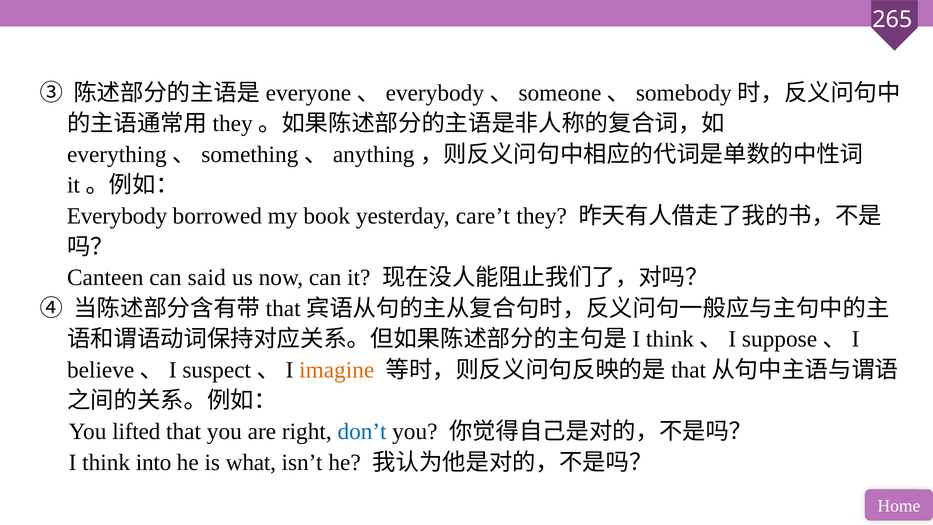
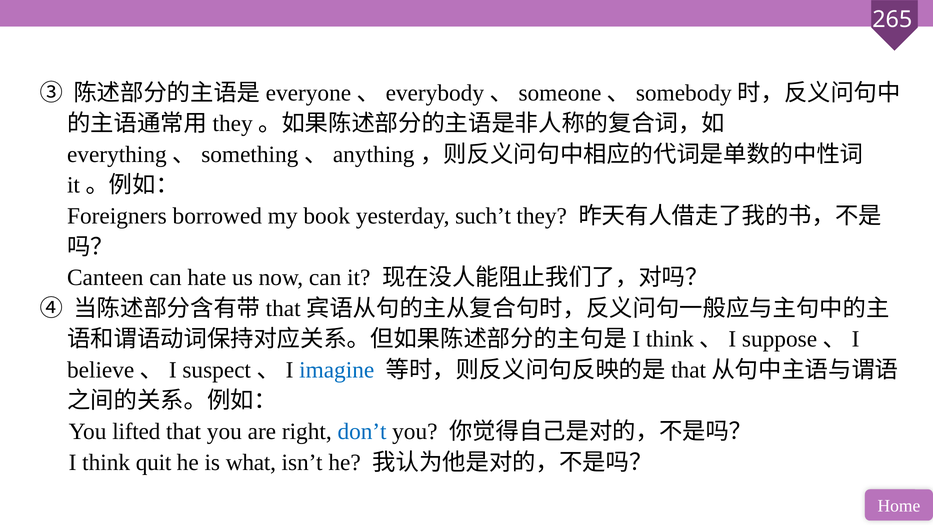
Everybody: Everybody -> Foreigners
care’t: care’t -> such’t
said: said -> hate
imagine colour: orange -> blue
into: into -> quit
